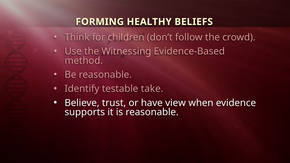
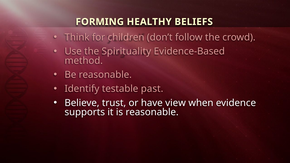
Witnessing: Witnessing -> Spirituality
take: take -> past
